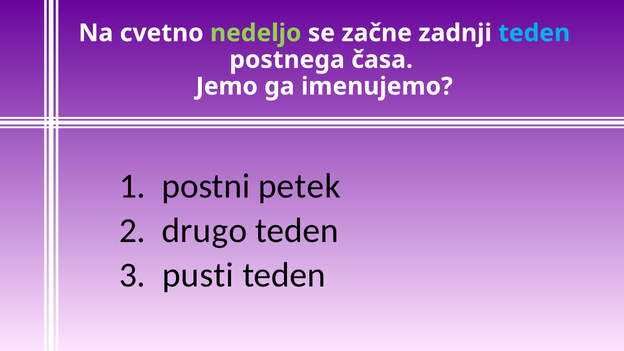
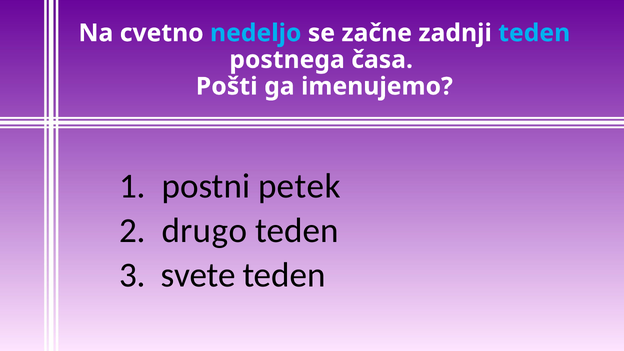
nedeljo colour: light green -> light blue
Jemo: Jemo -> Pošti
pusti: pusti -> svete
